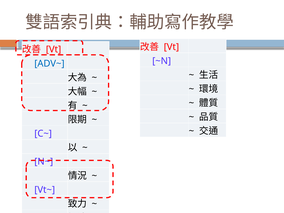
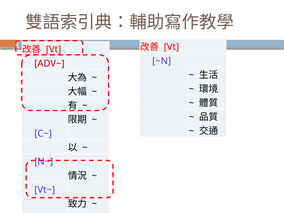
ADV~ colour: blue -> red
